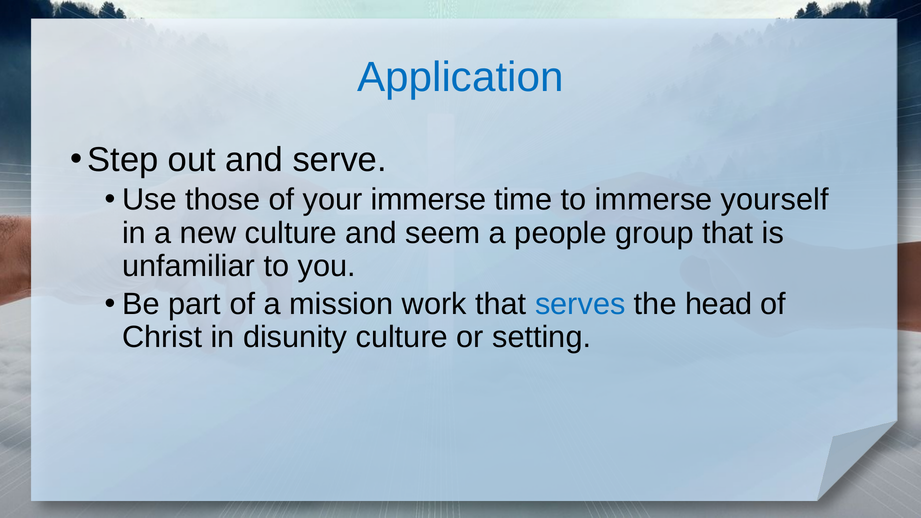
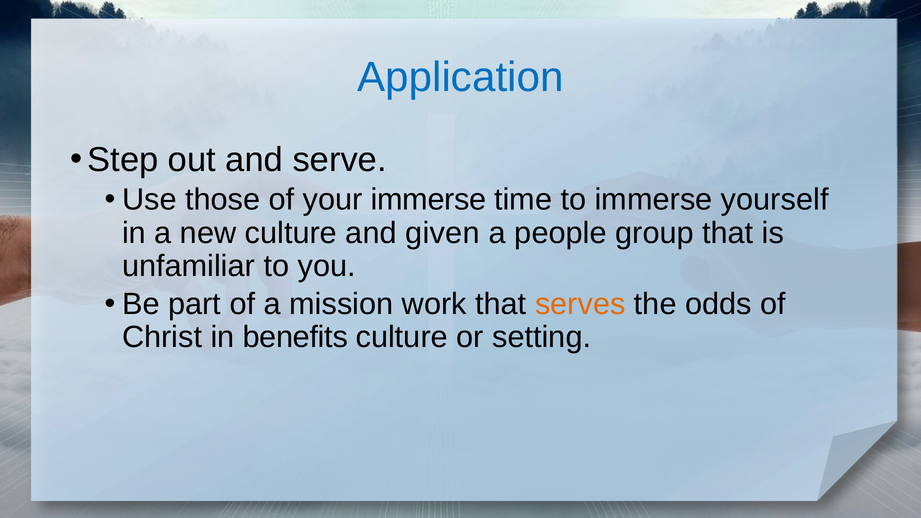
seem: seem -> given
serves colour: blue -> orange
head: head -> odds
disunity: disunity -> benefits
